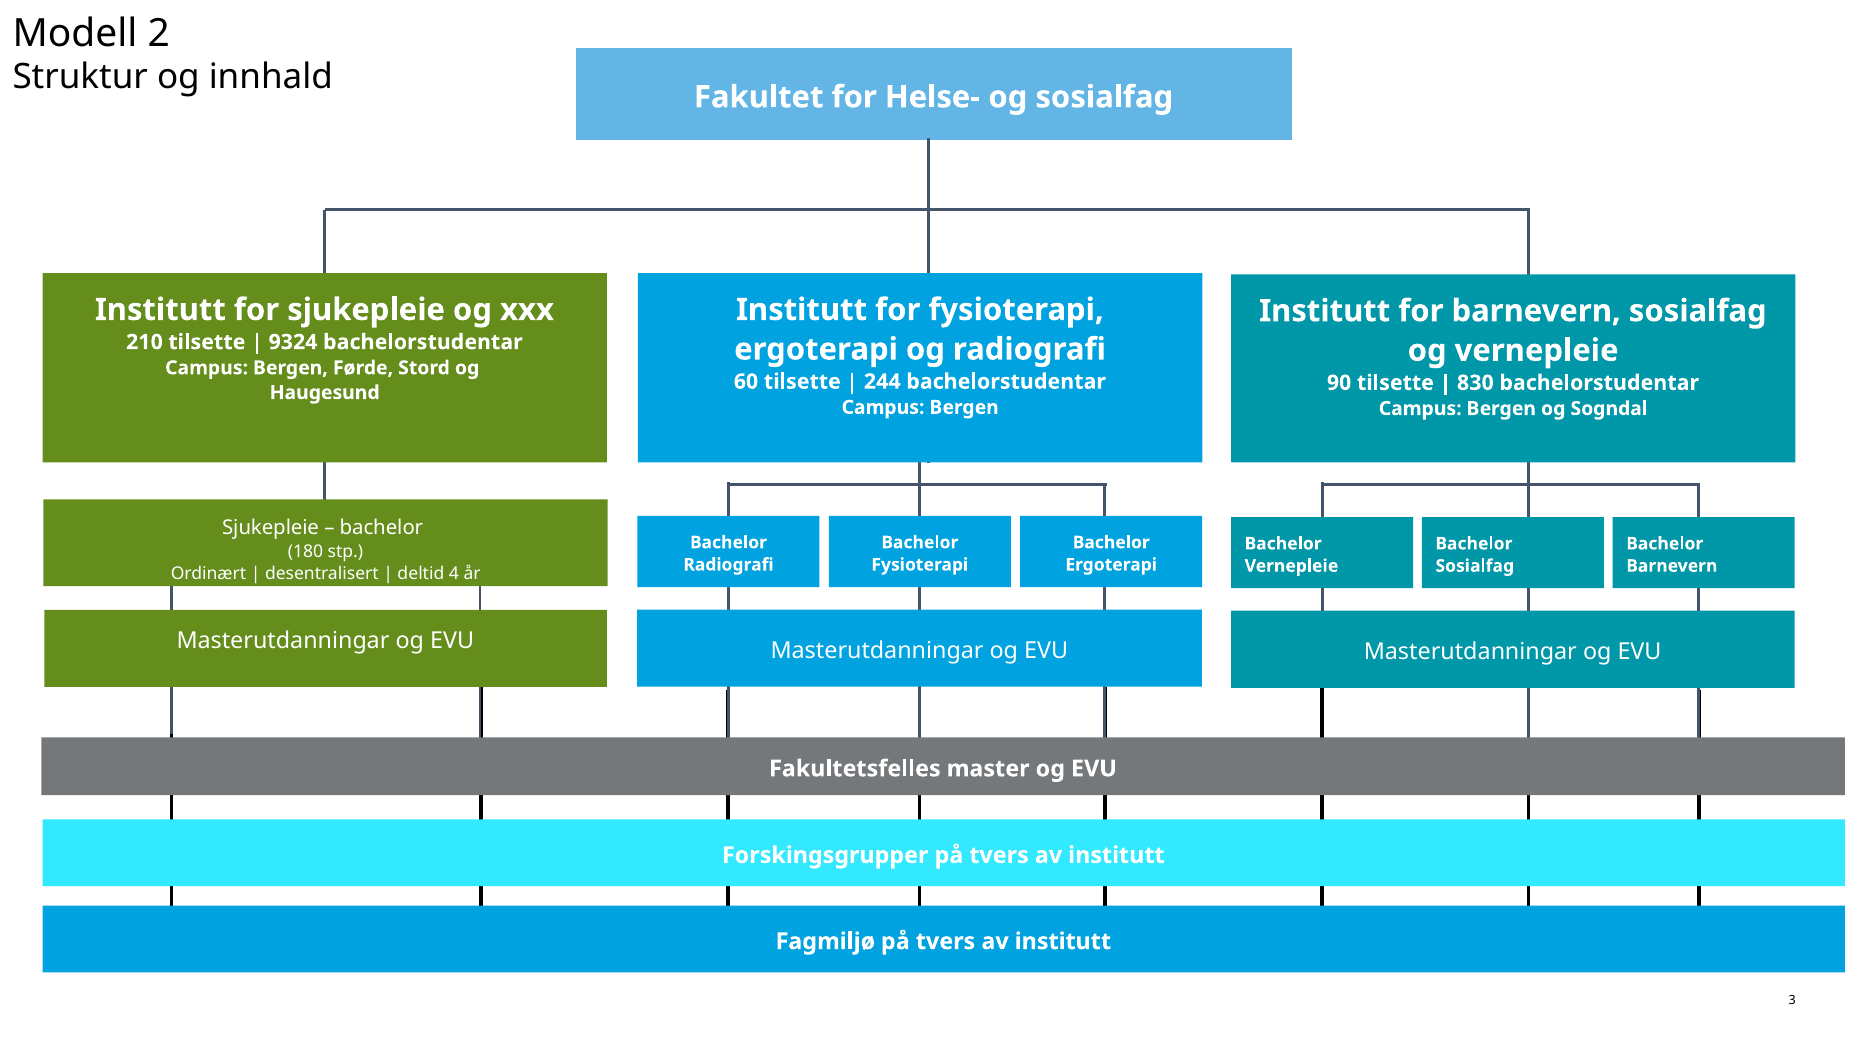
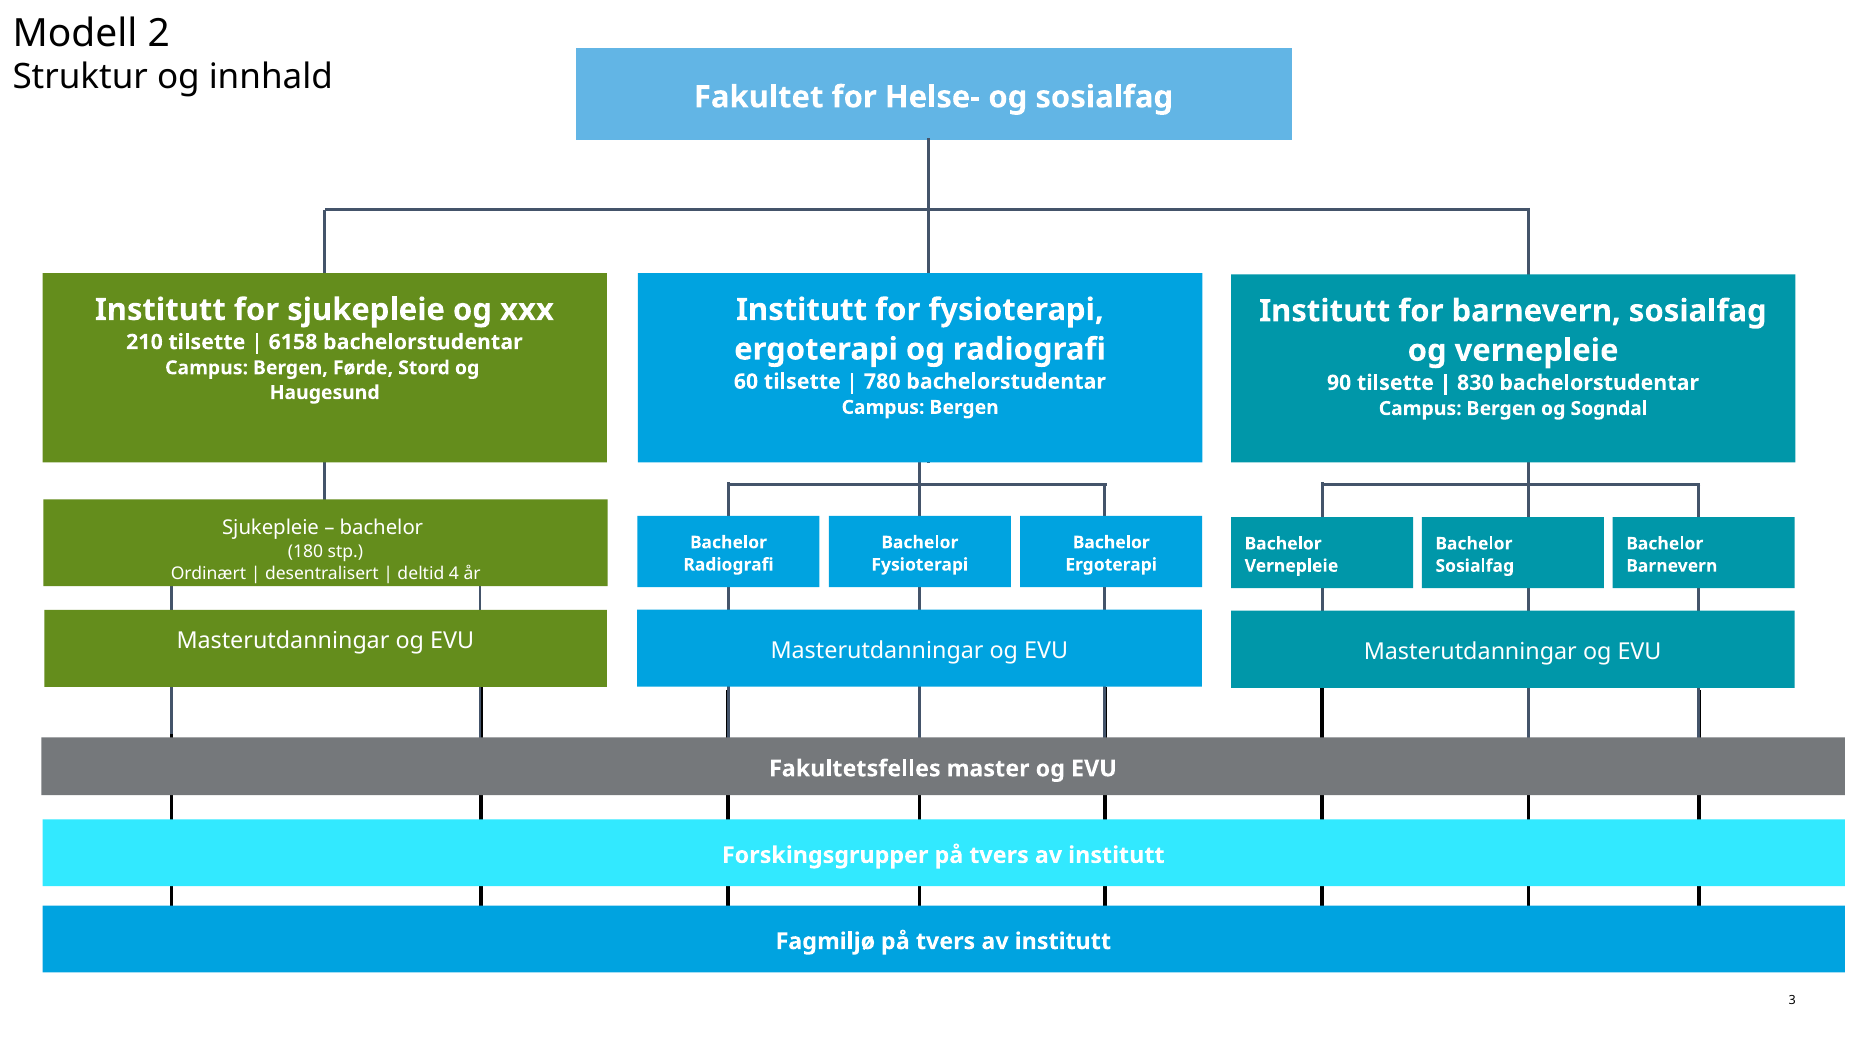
9324: 9324 -> 6158
244: 244 -> 780
